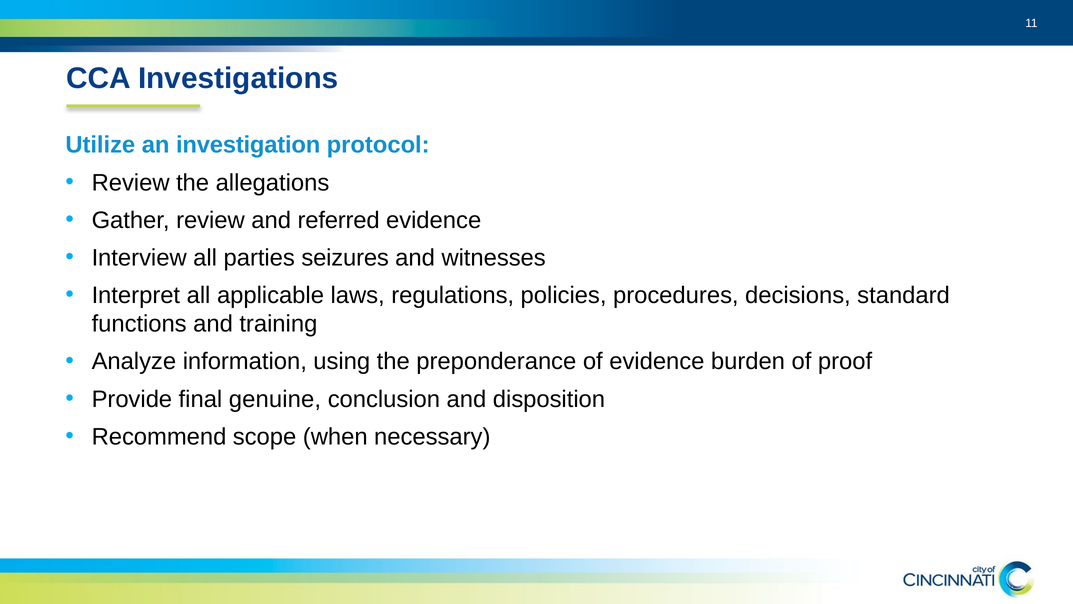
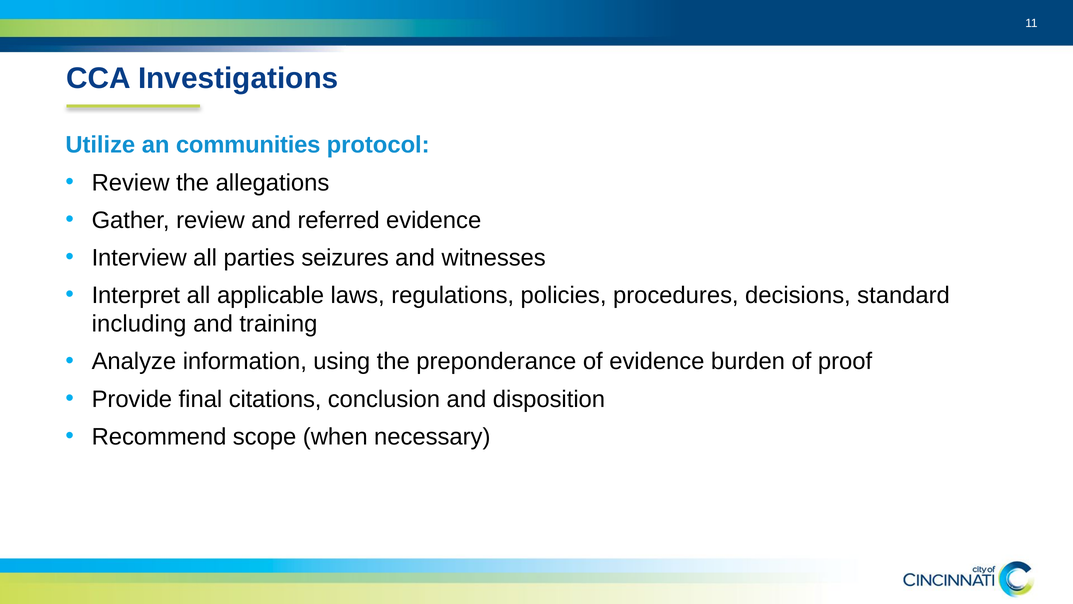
investigation: investigation -> communities
functions: functions -> including
genuine: genuine -> citations
